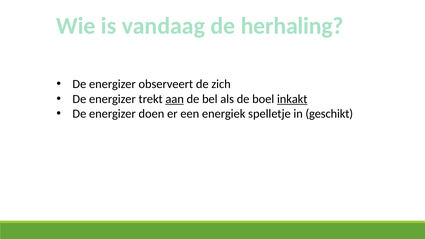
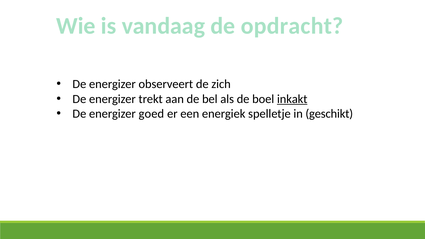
herhaling: herhaling -> opdracht
aan underline: present -> none
doen: doen -> goed
